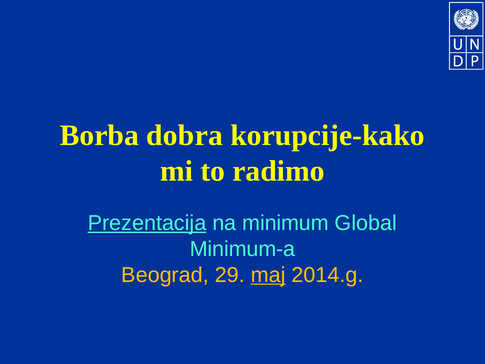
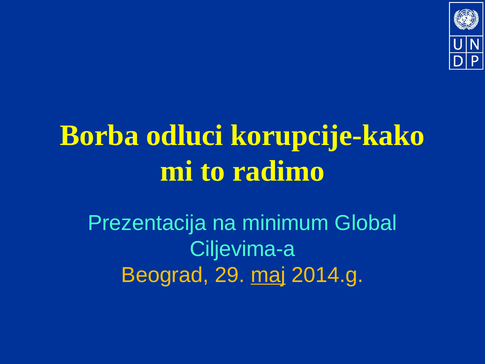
dobra: dobra -> odluci
Prezentacija underline: present -> none
Minimum-a: Minimum-a -> Ciljevima-a
